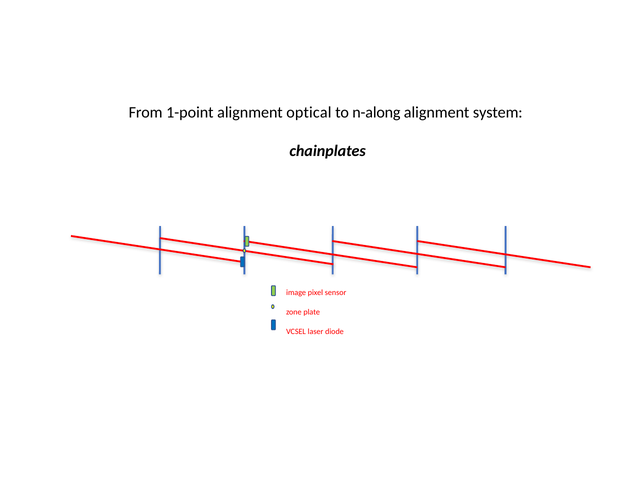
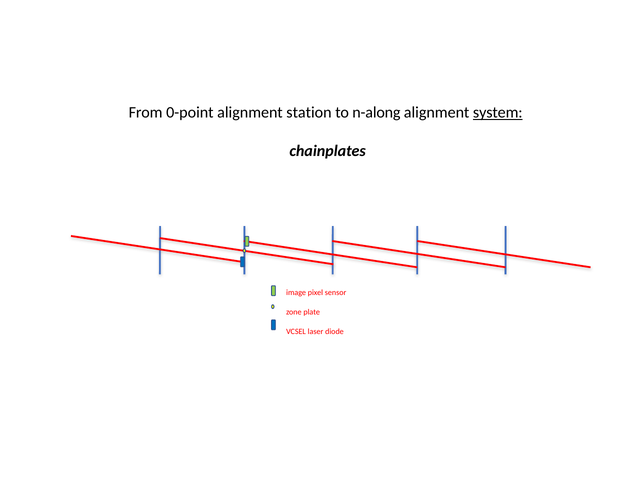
1-point: 1-point -> 0-point
optical: optical -> station
system underline: none -> present
